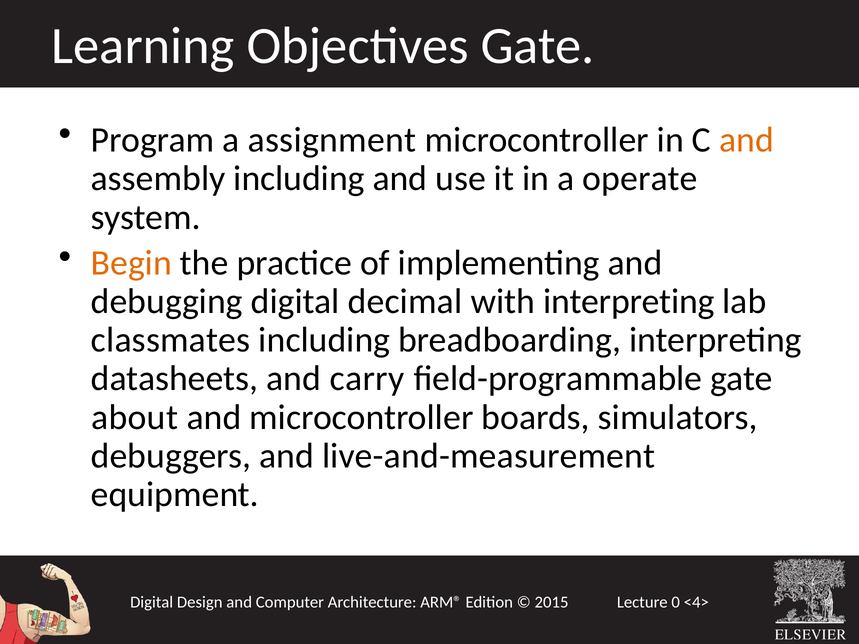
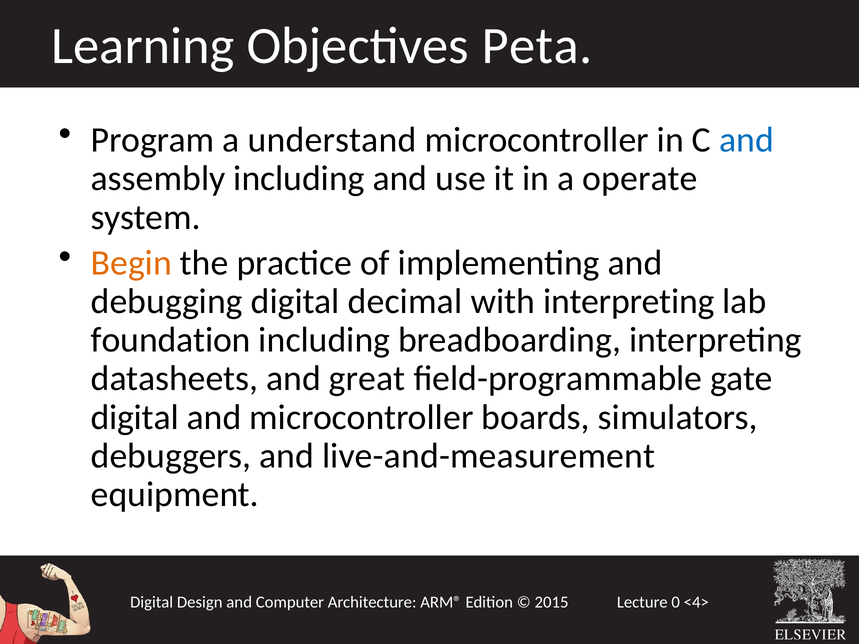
Objectives Gate: Gate -> Peta
assignment: assignment -> understand
and at (746, 140) colour: orange -> blue
classmates: classmates -> foundation
carry: carry -> great
about at (135, 417): about -> digital
